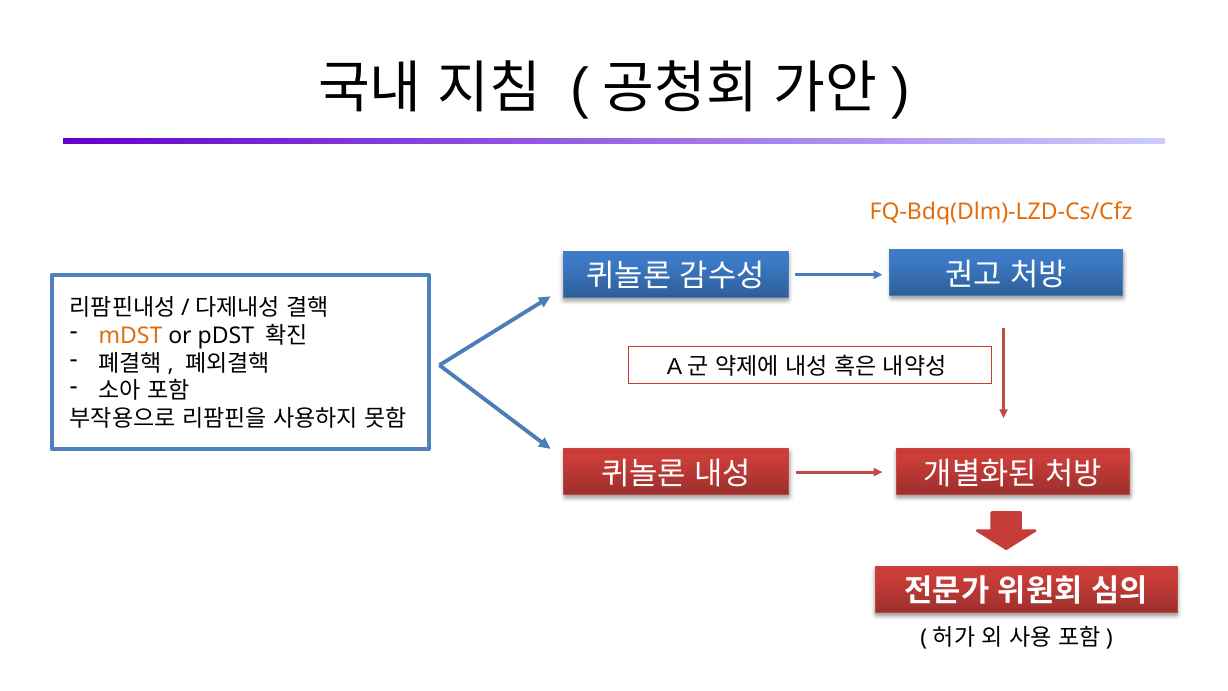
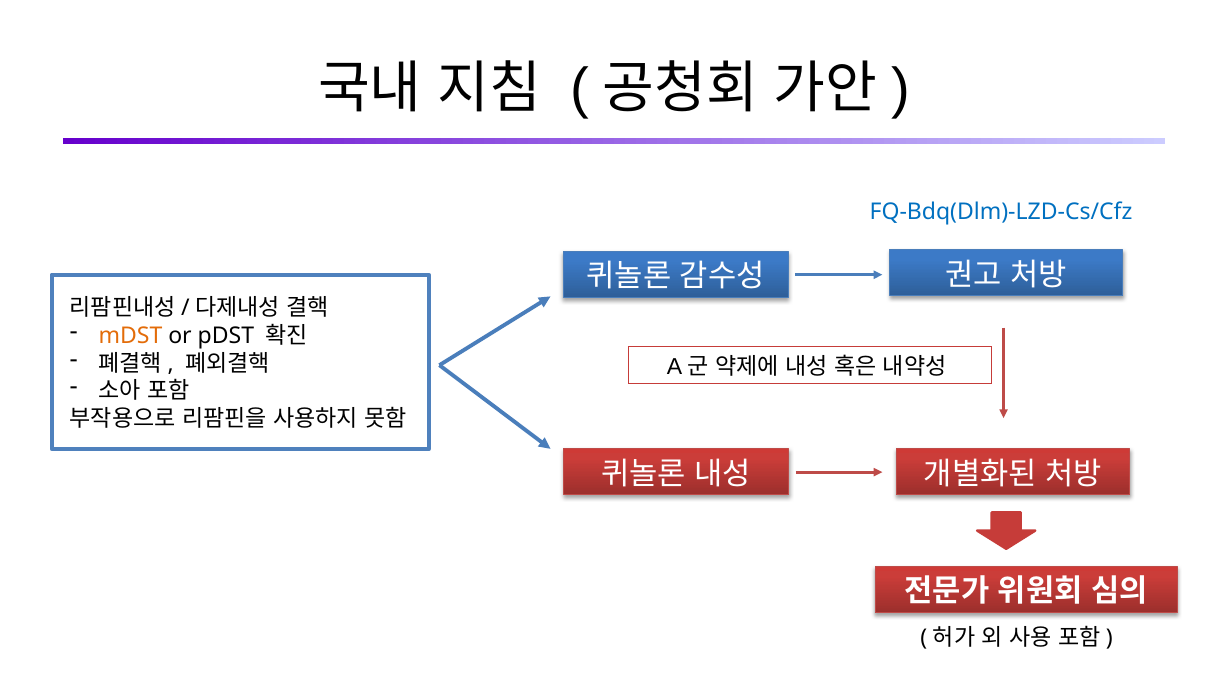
FQ-Bdq(Dlm)-LZD-Cs/Cfz colour: orange -> blue
